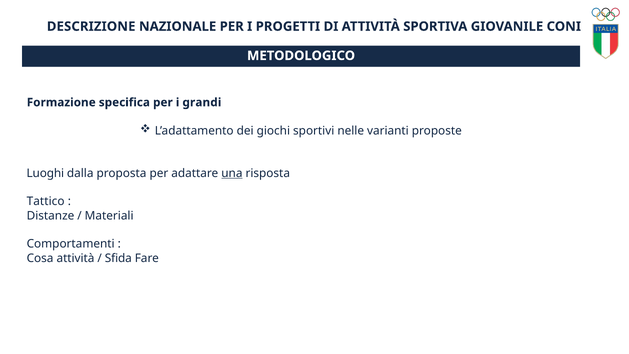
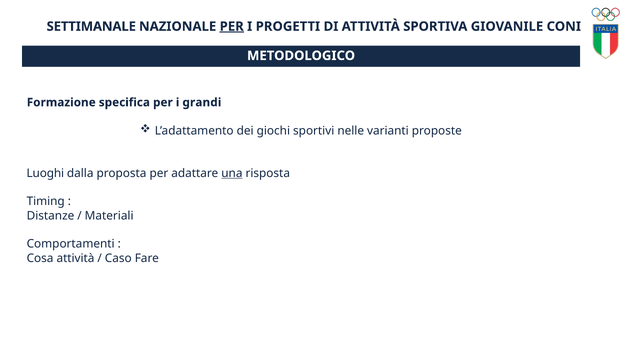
DESCRIZIONE: DESCRIZIONE -> SETTIMANALE
PER at (232, 26) underline: none -> present
Tattico: Tattico -> Timing
Sfida: Sfida -> Caso
